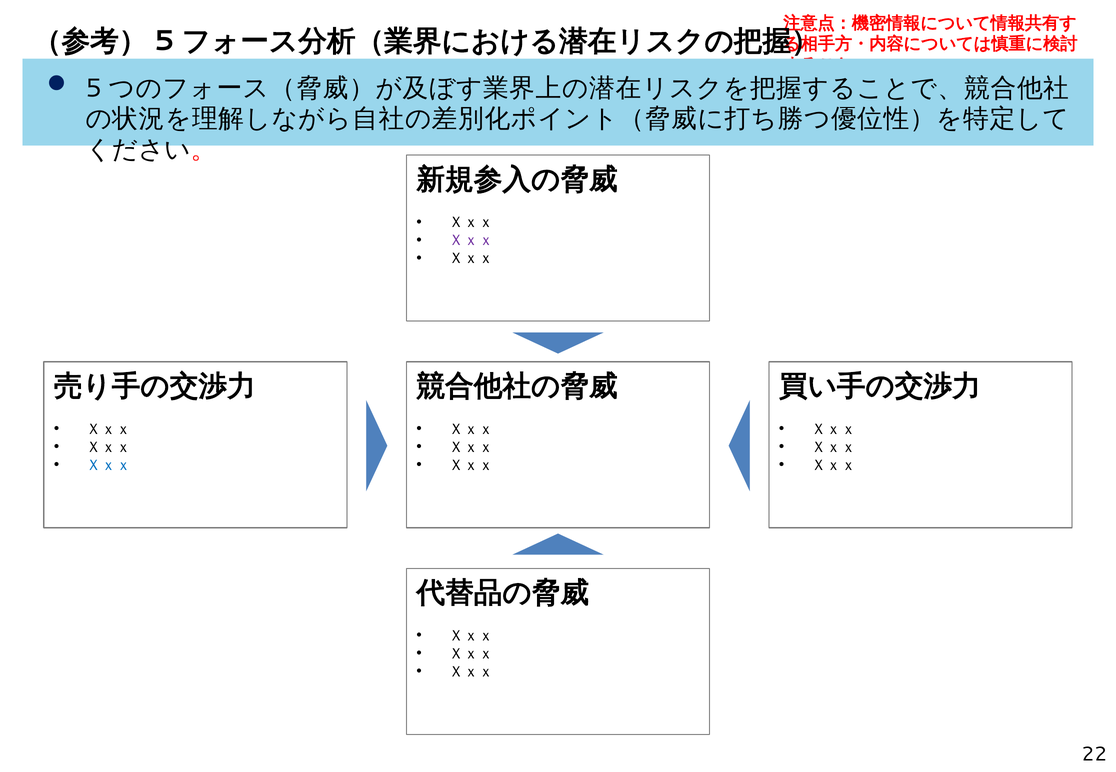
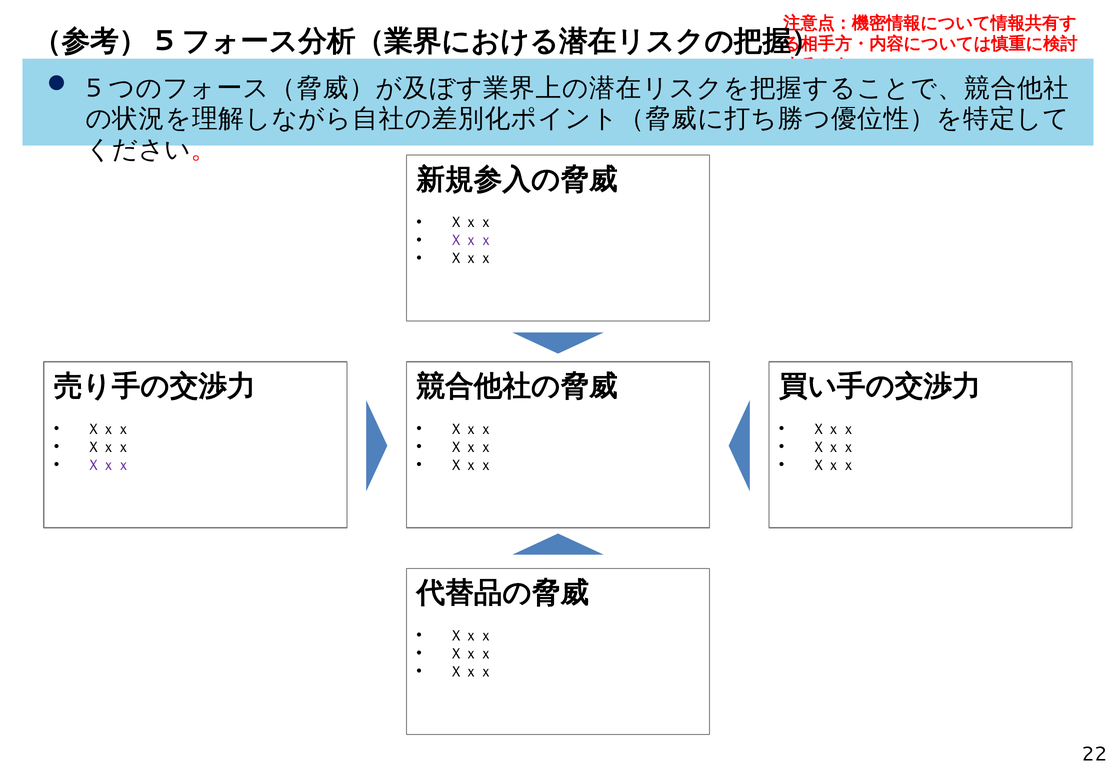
Ｘｘｘ at (109, 466) colour: blue -> purple
